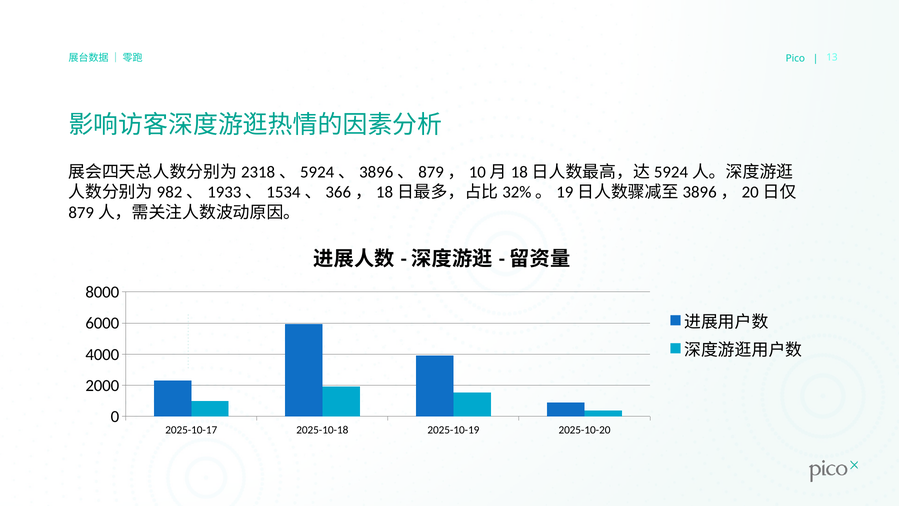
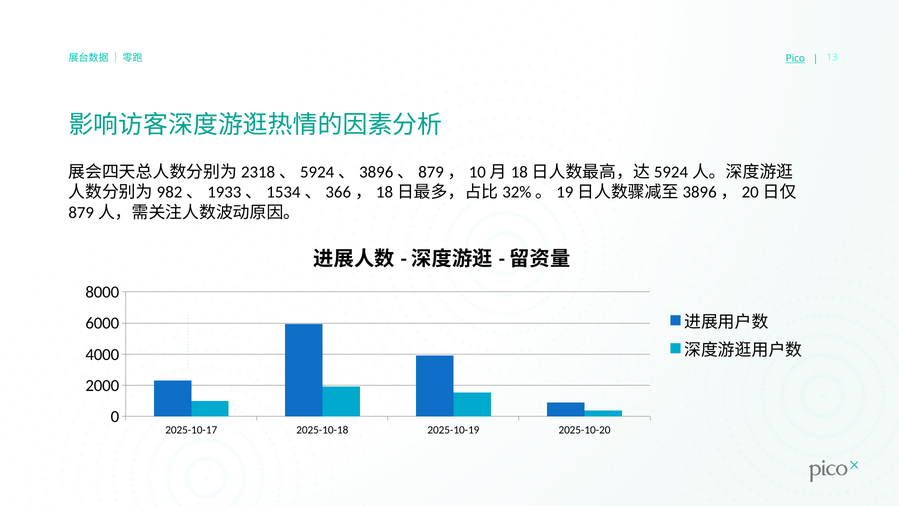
Pico underline: none -> present
